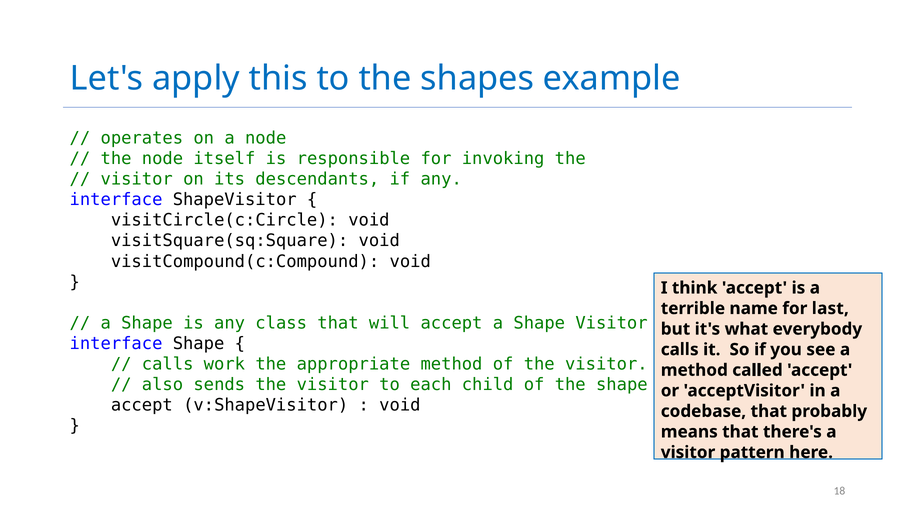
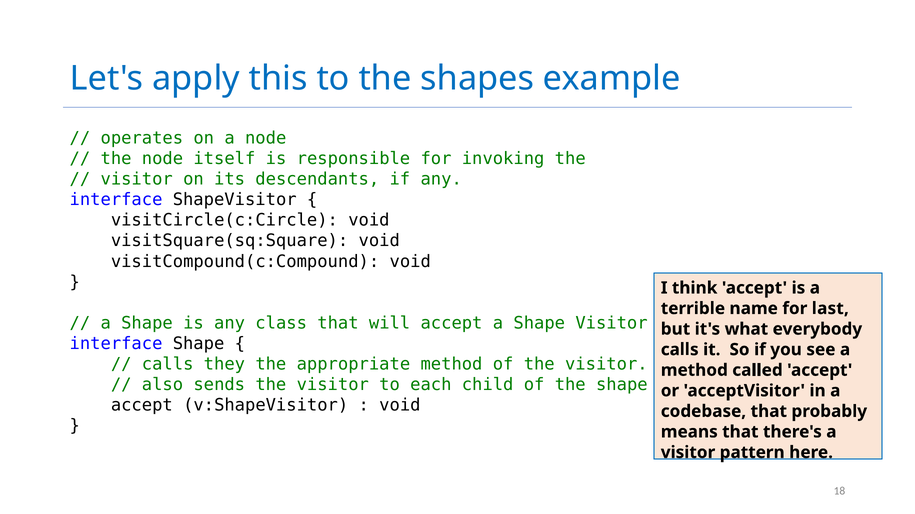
work: work -> they
